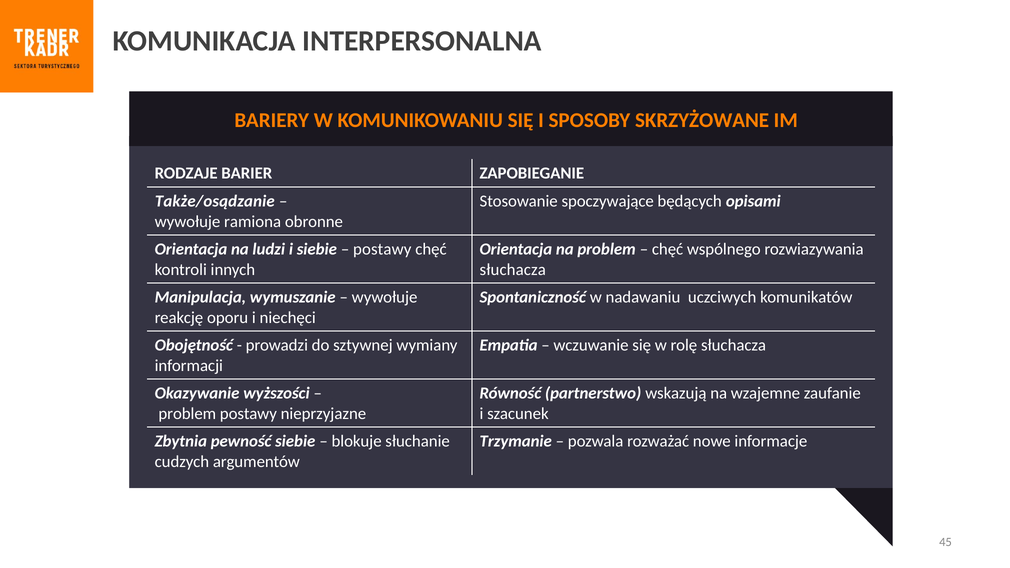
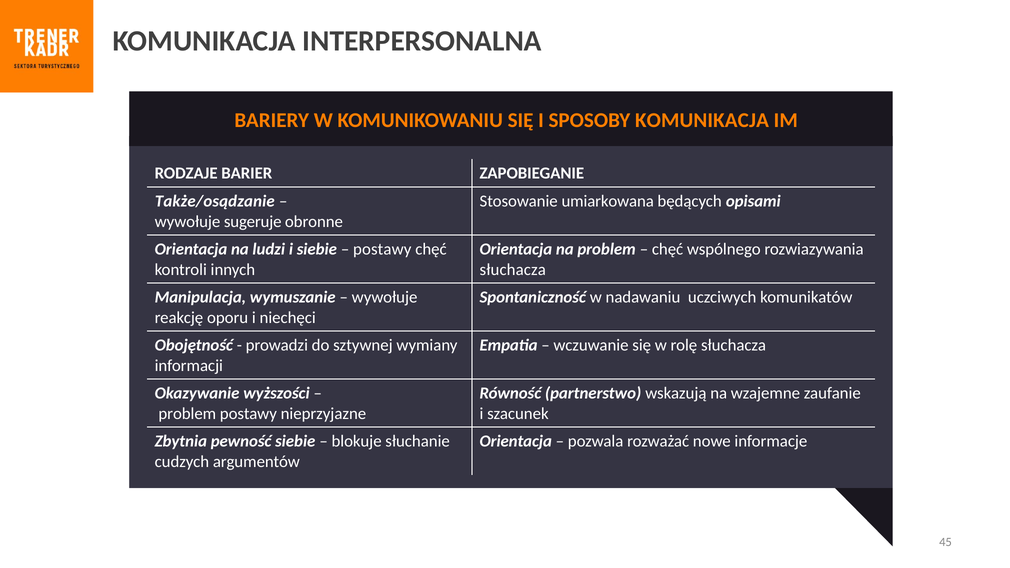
SPOSOBY SKRZYŻOWANE: SKRZYŻOWANE -> KOMUNIKACJA
spoczywające: spoczywające -> umiarkowana
ramiona: ramiona -> sugeruje
Trzymanie at (516, 441): Trzymanie -> Orientacja
